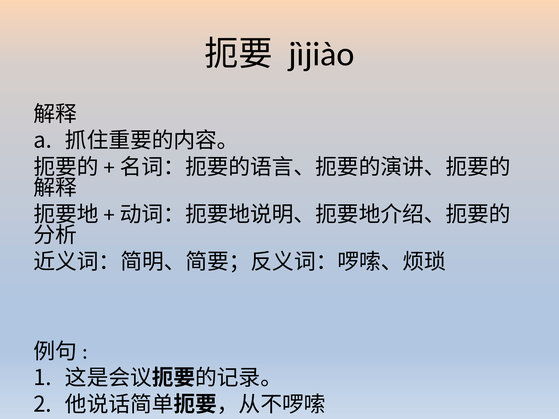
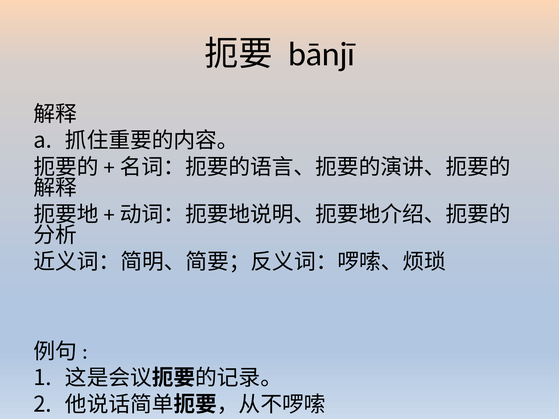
jìjiào: jìjiào -> bānjī
